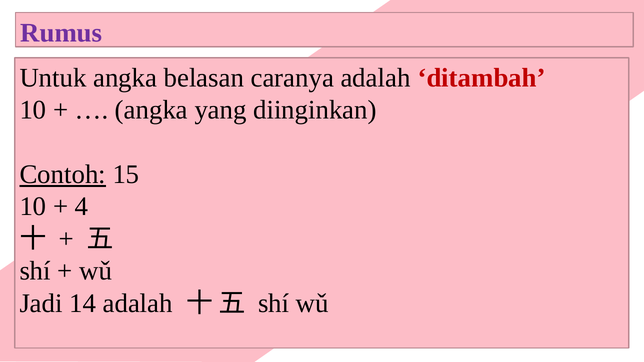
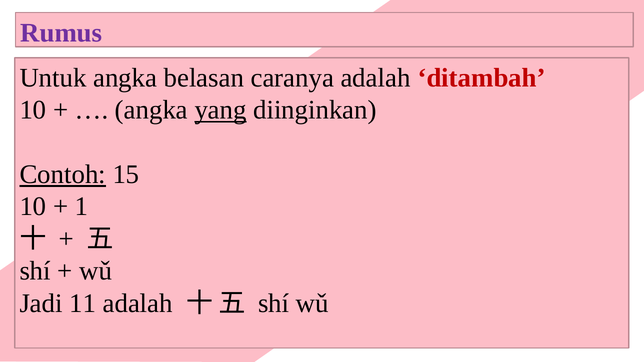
yang underline: none -> present
4: 4 -> 1
14: 14 -> 11
